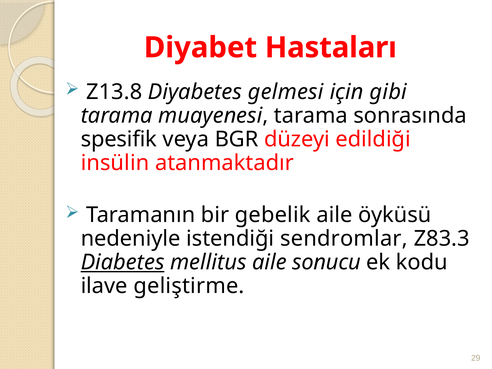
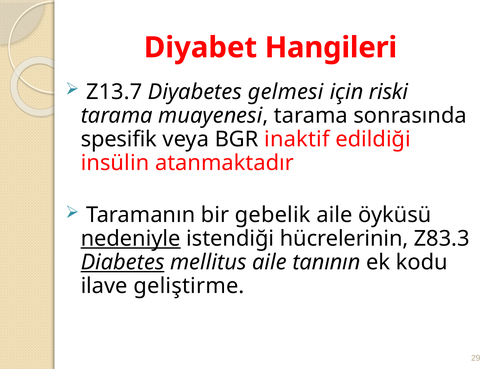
Hastaları: Hastaları -> Hangileri
Z13.8: Z13.8 -> Z13.7
gibi: gibi -> riski
düzeyi: düzeyi -> inaktif
nedeniyle underline: none -> present
sendromlar: sendromlar -> hücrelerinin
sonucu: sonucu -> tanının
